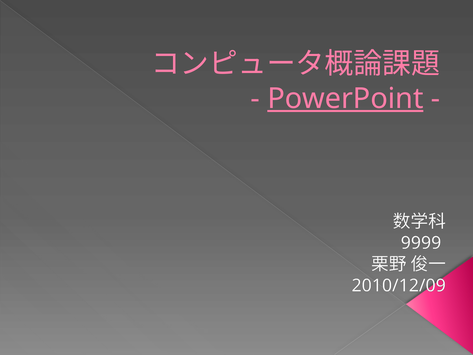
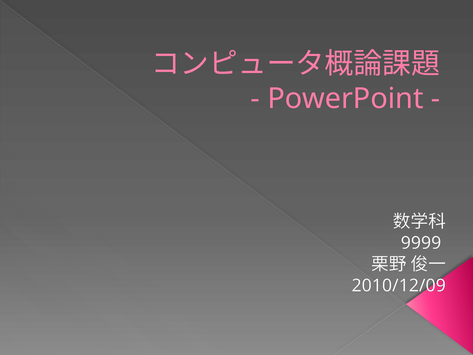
PowerPoint underline: present -> none
